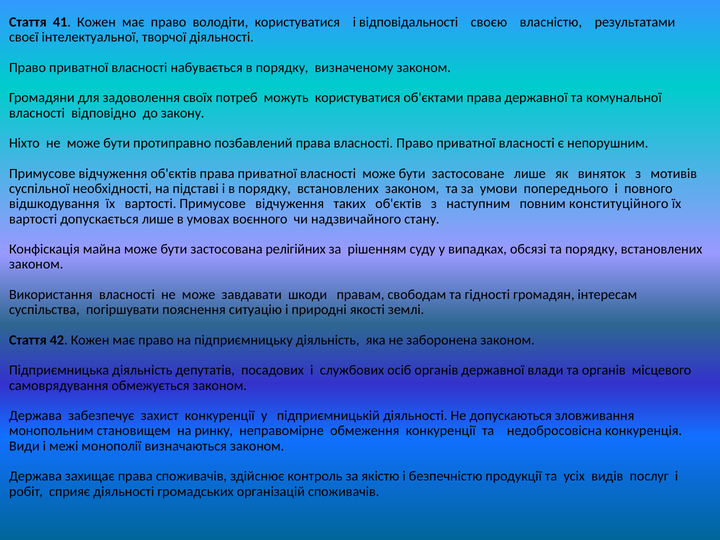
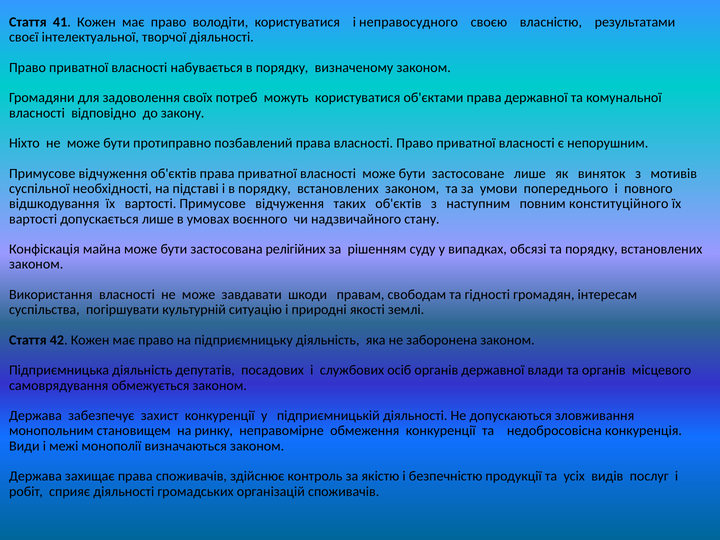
відповідальності: відповідальності -> неправосудного
пояснення: пояснення -> культурній
